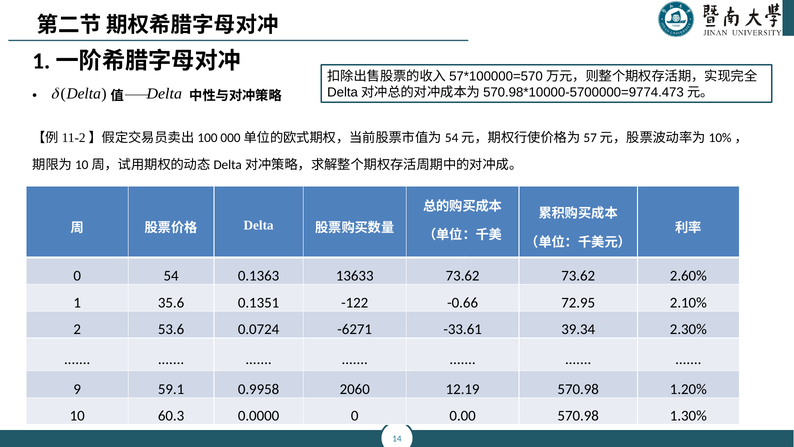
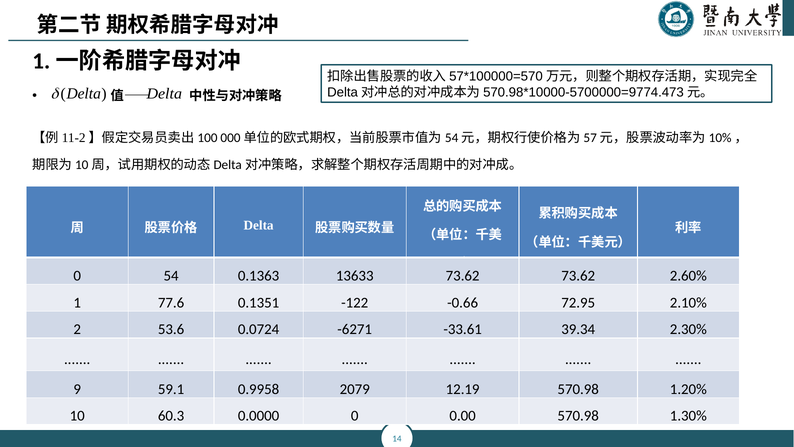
35.6: 35.6 -> 77.6
2060: 2060 -> 2079
